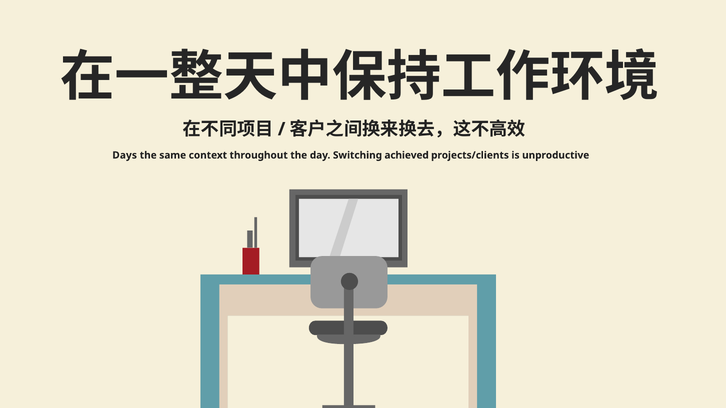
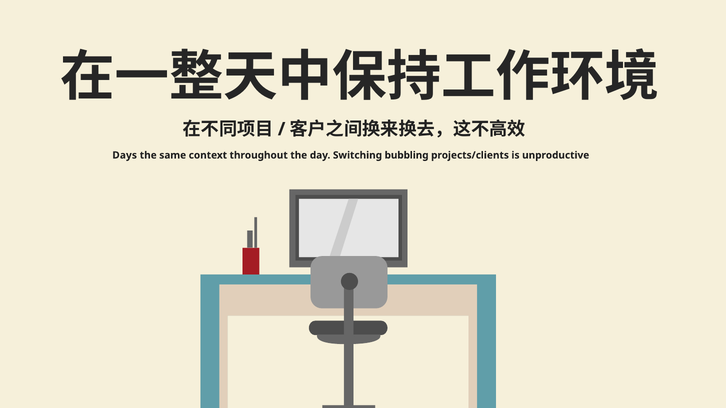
achieved: achieved -> bubbling
